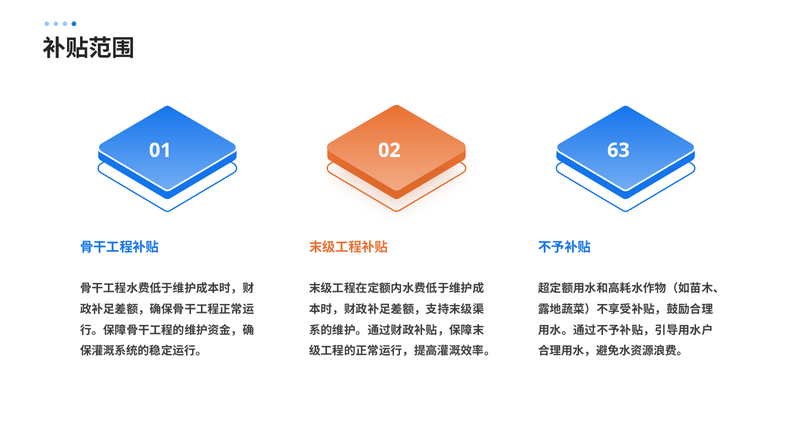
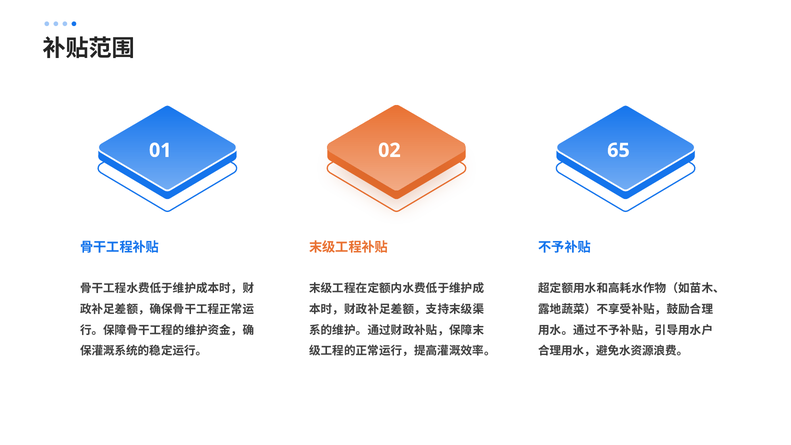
63: 63 -> 65
